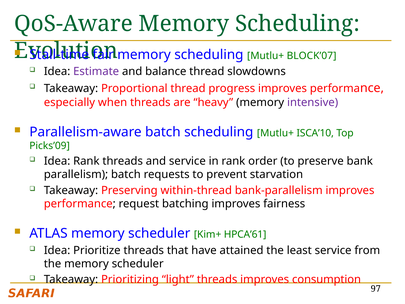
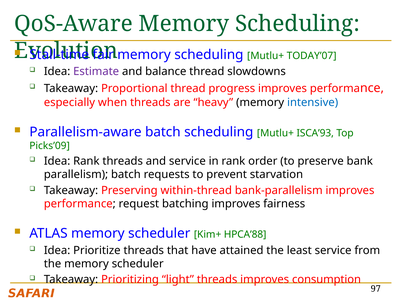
BLOCK’07: BLOCK’07 -> TODAY’07
intensive colour: purple -> blue
ISCA’10: ISCA’10 -> ISCA’93
HPCA’61: HPCA’61 -> HPCA’88
